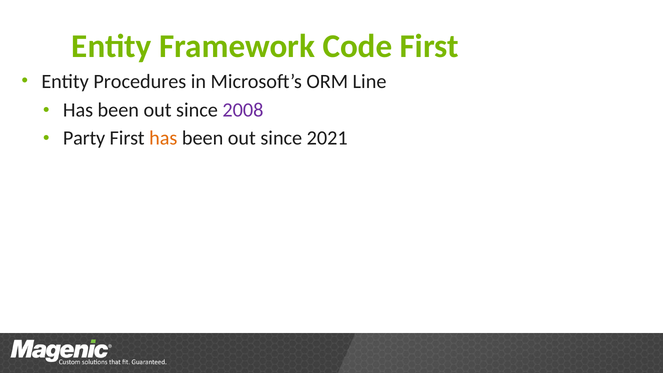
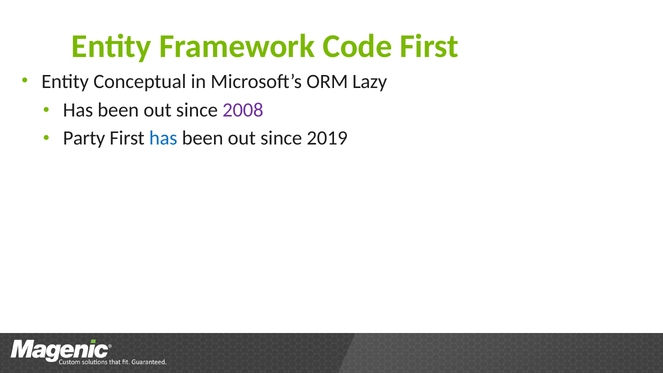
Procedures: Procedures -> Conceptual
Line: Line -> Lazy
has at (163, 138) colour: orange -> blue
2021: 2021 -> 2019
